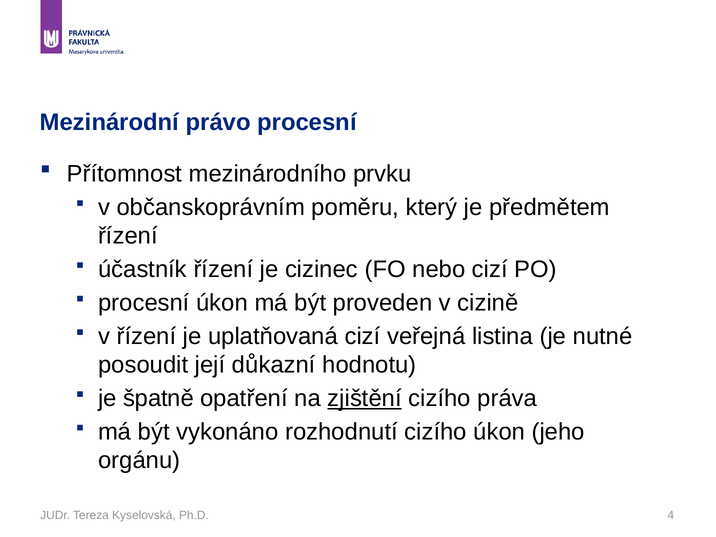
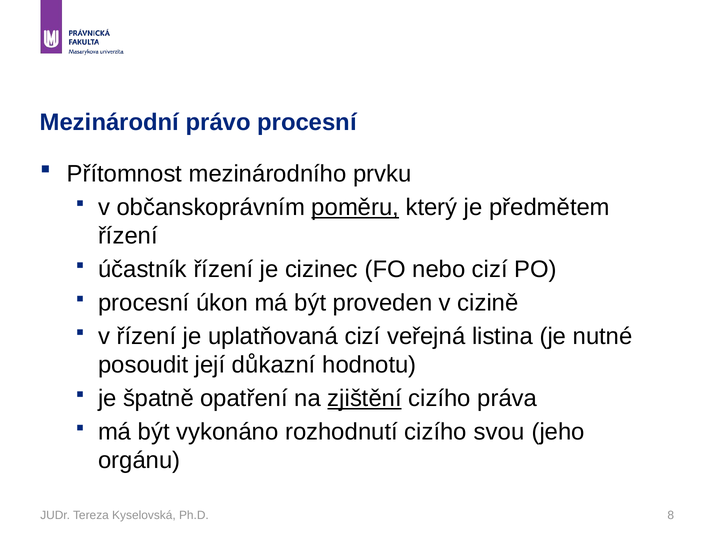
poměru underline: none -> present
cizího úkon: úkon -> svou
4: 4 -> 8
